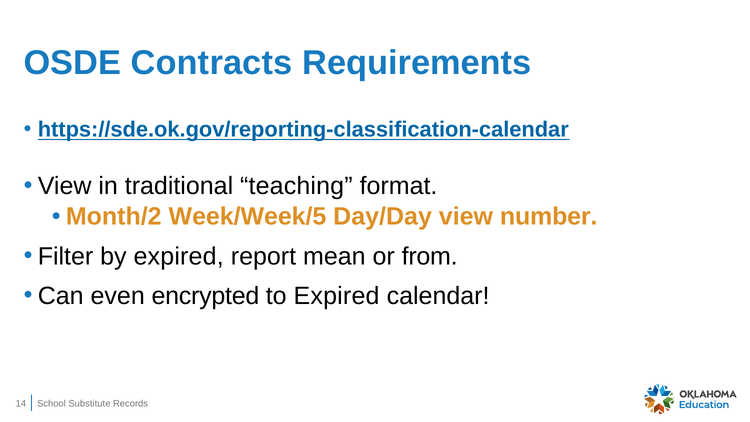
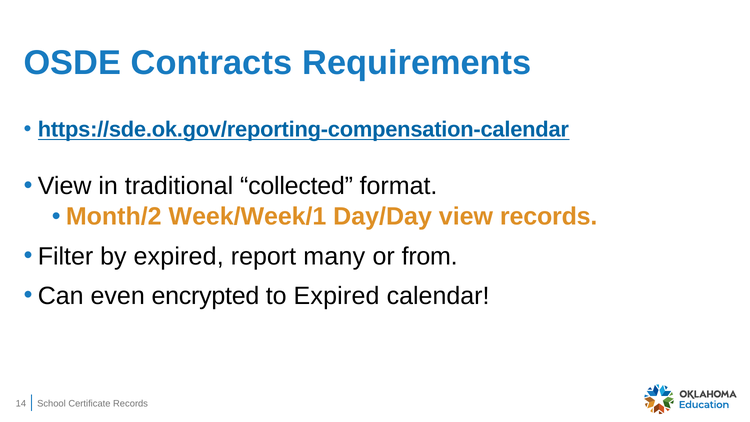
https://sde.ok.gov/reporting-classification-calendar: https://sde.ok.gov/reporting-classification-calendar -> https://sde.ok.gov/reporting-compensation-calendar
teaching: teaching -> collected
Week/Week/5: Week/Week/5 -> Week/Week/1
view number: number -> records
mean: mean -> many
Substitute: Substitute -> Certificate
